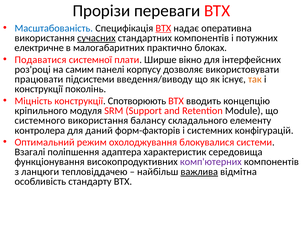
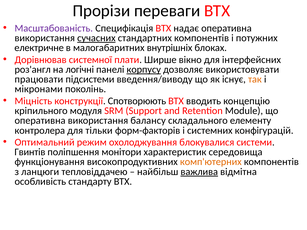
Масштабованість colour: blue -> purple
BTX at (163, 28) underline: present -> none
практично: практично -> внутрішніх
Подаватися: Подаватися -> Дорівнював
роз'році: роз'році -> роз'англ
самим: самим -> логічні
корпусу underline: none -> present
конструкції at (39, 89): конструкції -> мікронами
системного at (40, 121): системного -> оперативна
даний: даний -> тільки
Взагалі: Взагалі -> Гвинтів
адаптера: адаптера -> монітори
комп'ютерних colour: purple -> orange
